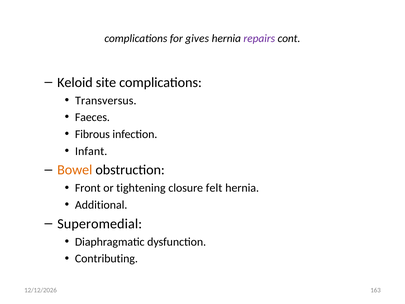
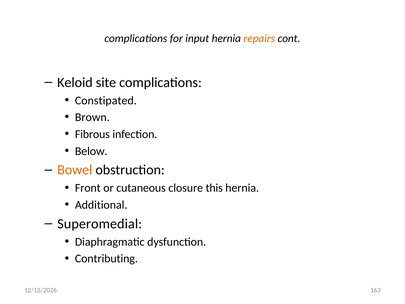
gives: gives -> input
repairs colour: purple -> orange
Transversus: Transversus -> Constipated
Faeces: Faeces -> Brown
Infant: Infant -> Below
tightening: tightening -> cutaneous
felt: felt -> this
